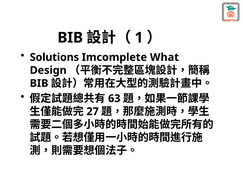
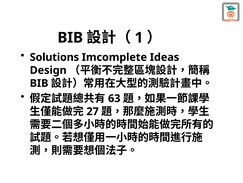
What: What -> Ideas
